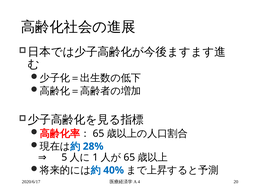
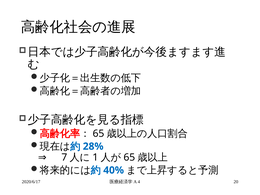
5: 5 -> 7
